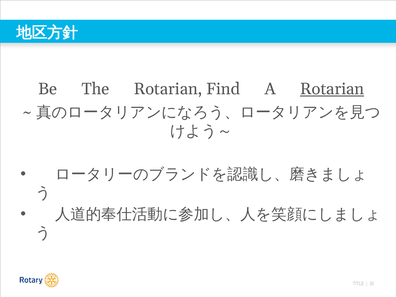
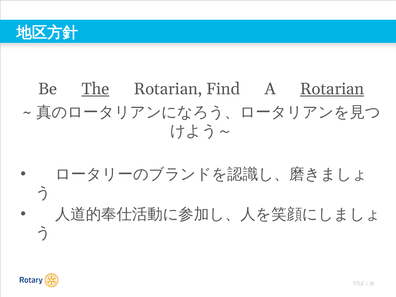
The underline: none -> present
